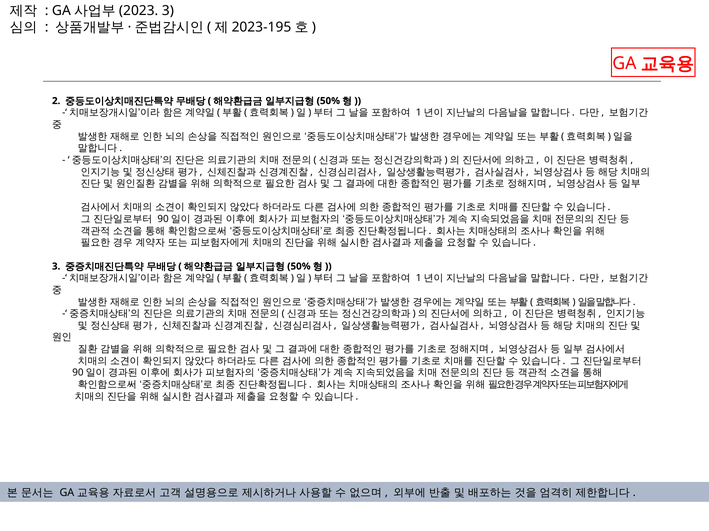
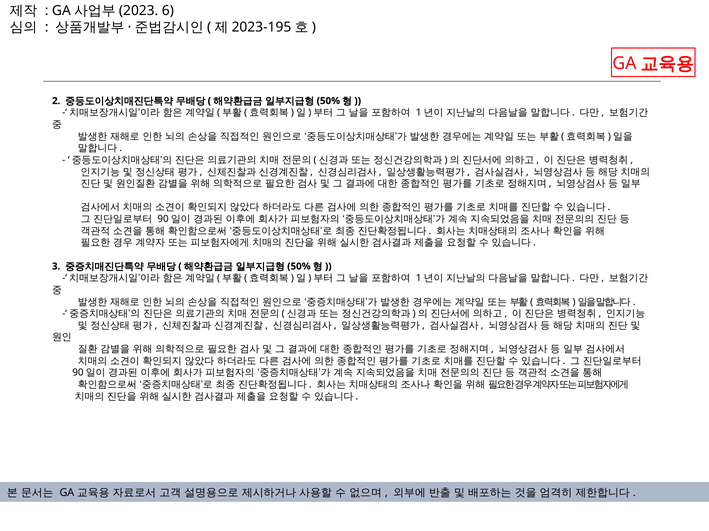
3 at (168, 11): 3 -> 6
